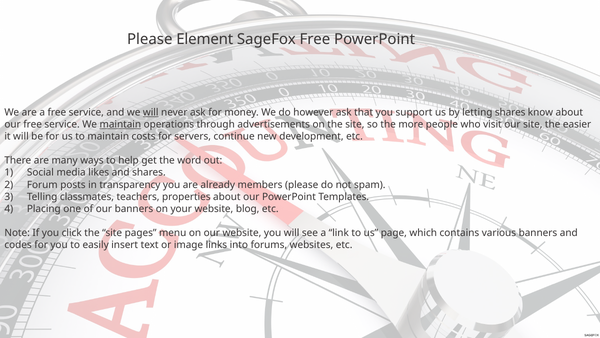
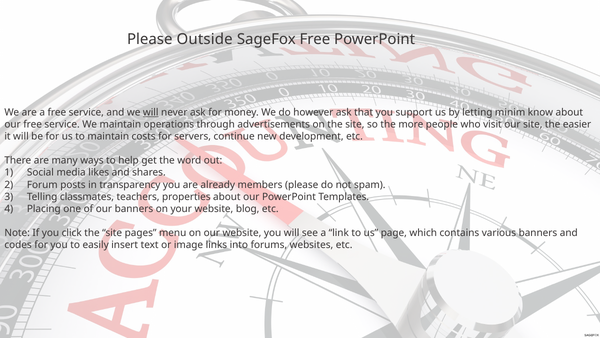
Element: Element -> Outside
letting shares: shares -> minim
maintain at (120, 124) underline: present -> none
